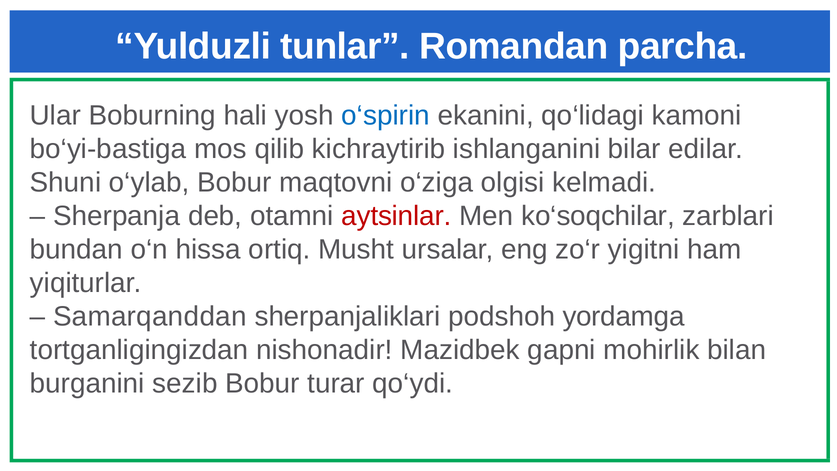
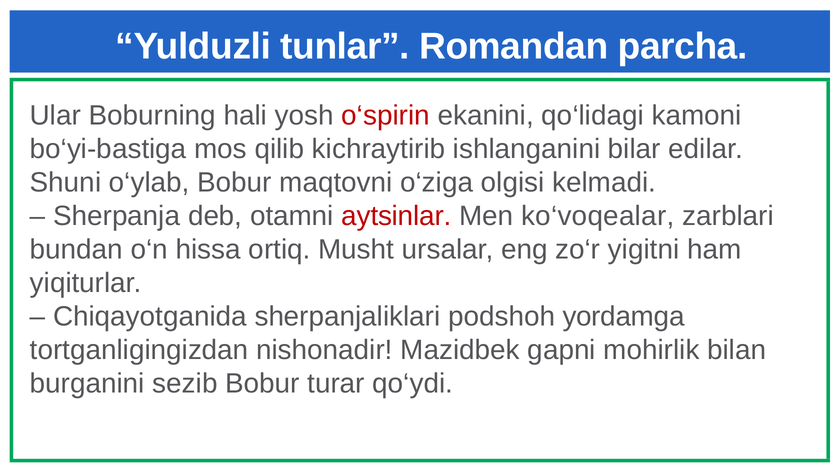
o‘spirin colour: blue -> red
ko‘soqchilar: ko‘soqchilar -> ko‘voqealar
Samarqanddan: Samarqanddan -> Chiqayotganida
